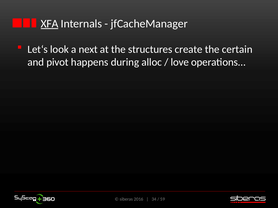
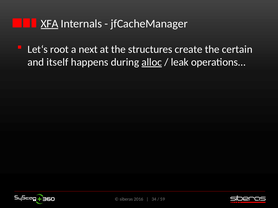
look: look -> root
pivot: pivot -> itself
alloc underline: none -> present
love: love -> leak
